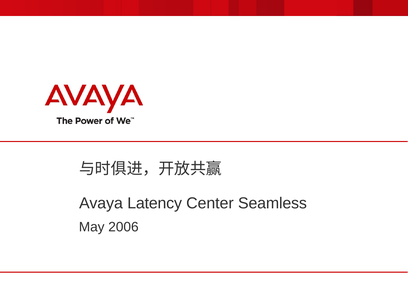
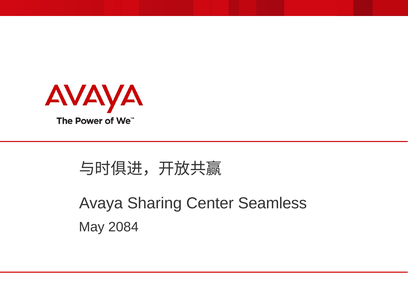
Latency: Latency -> Sharing
2006: 2006 -> 2084
